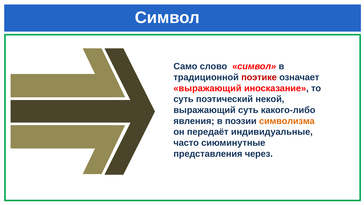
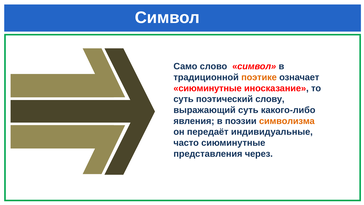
поэтике colour: red -> orange
выражающий at (207, 88): выражающий -> сиюминутные
некой: некой -> слову
